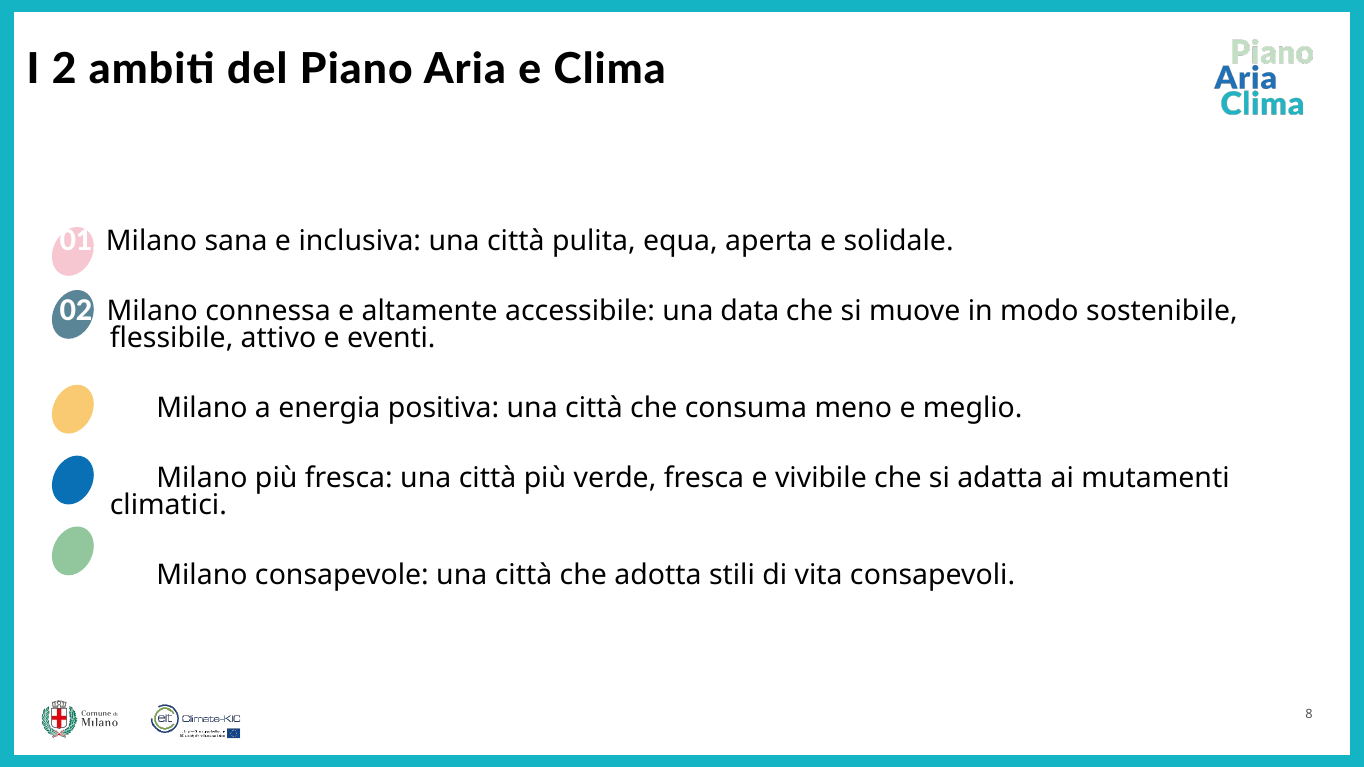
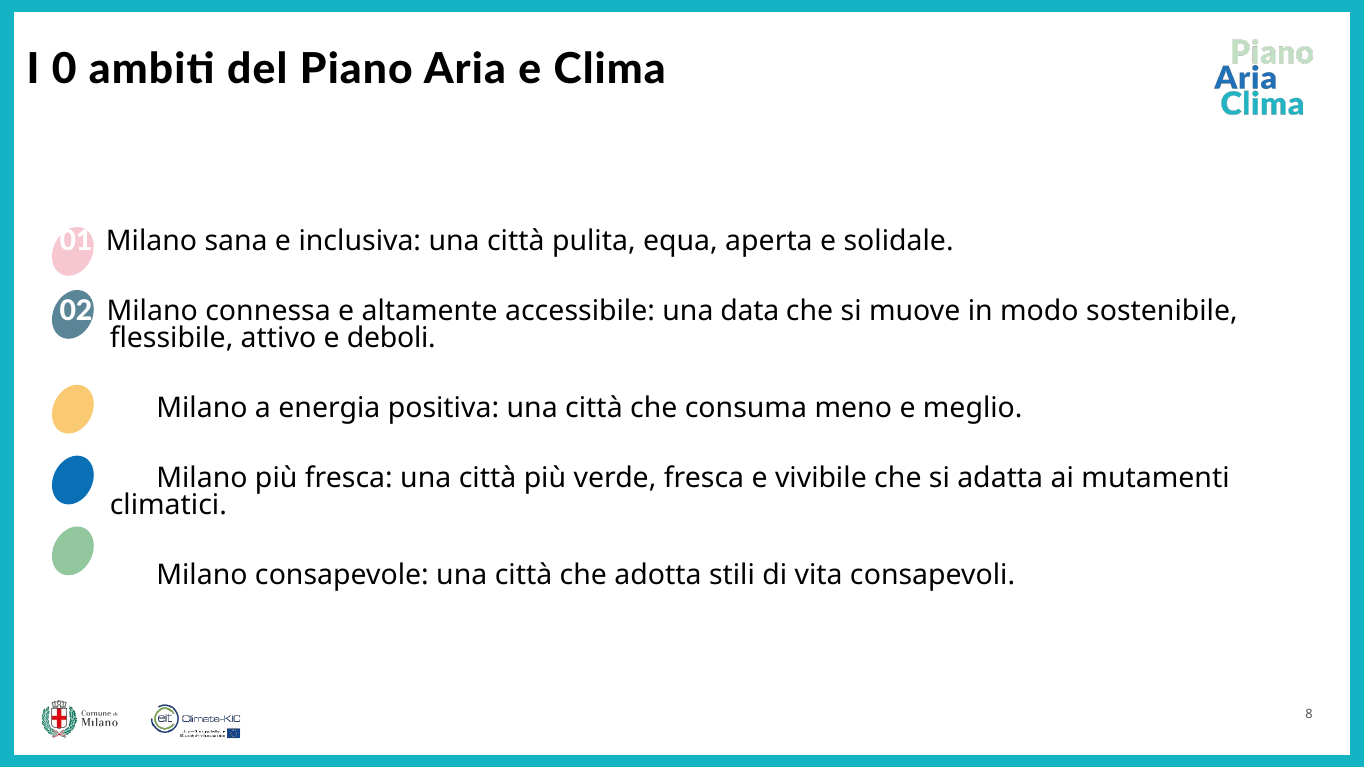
2: 2 -> 0
eventi: eventi -> deboli
